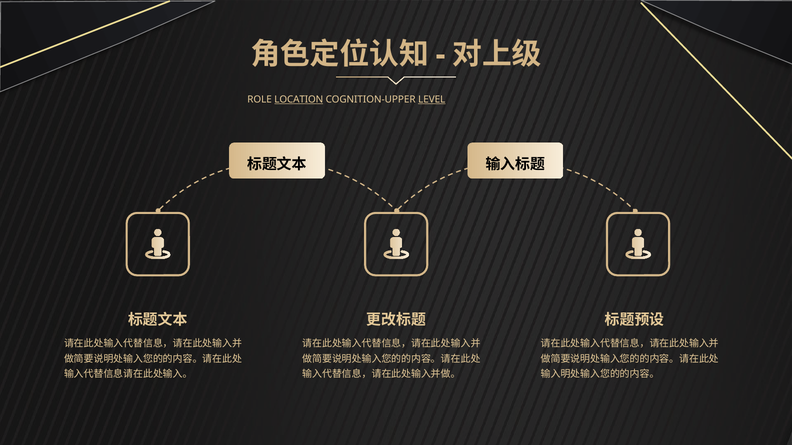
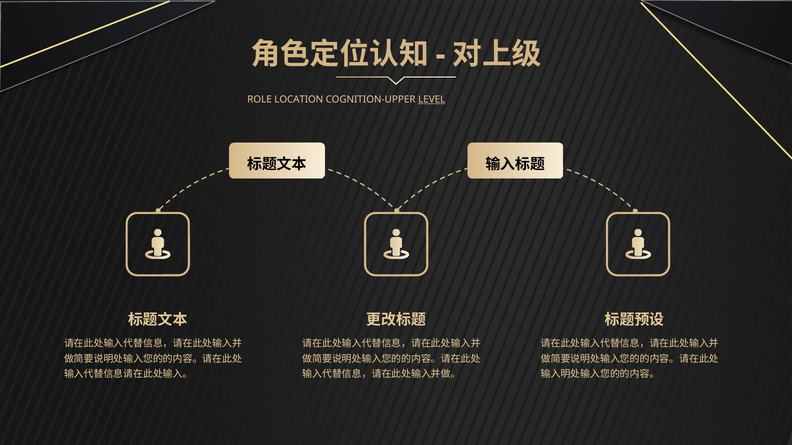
LOCATION underline: present -> none
